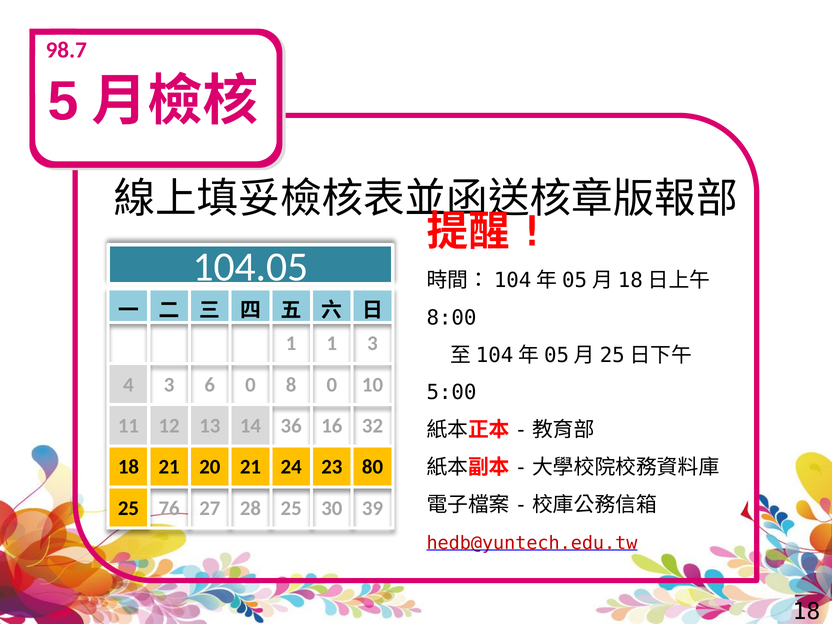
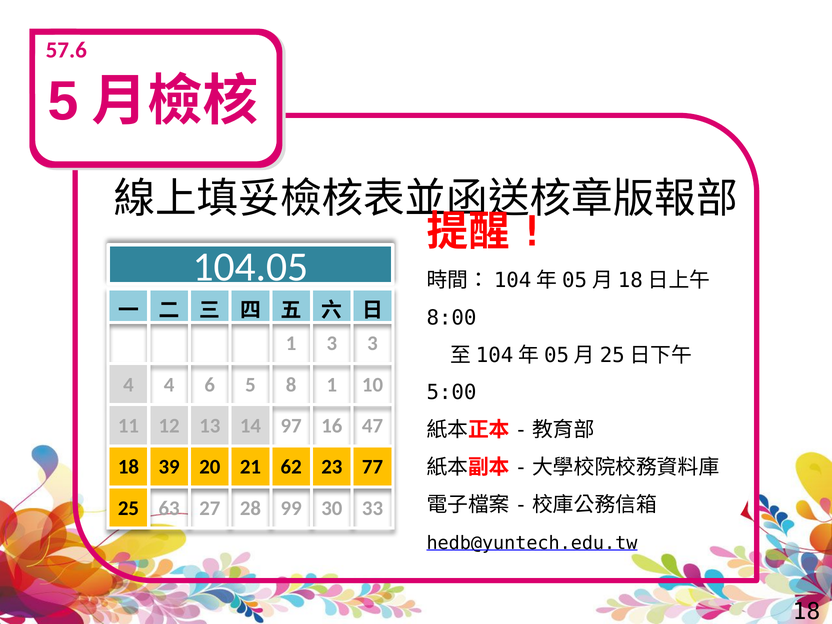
98.7: 98.7 -> 57.6
1 1: 1 -> 3
4 3: 3 -> 4
6 0: 0 -> 5
8 0: 0 -> 1
36: 36 -> 97
32: 32 -> 47
18 21: 21 -> 39
24: 24 -> 62
80: 80 -> 77
76: 76 -> 63
28 25: 25 -> 99
39: 39 -> 33
hedb@yuntech.edu.tw colour: red -> black
